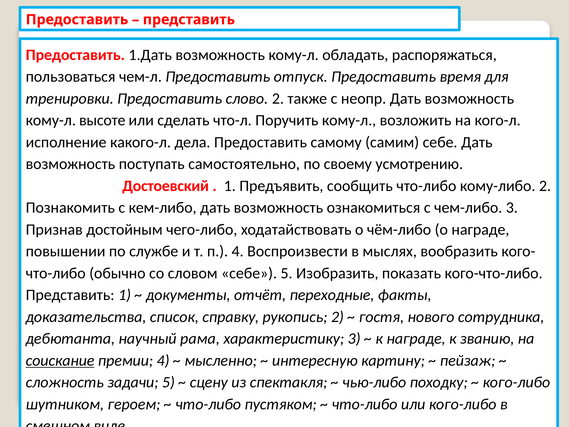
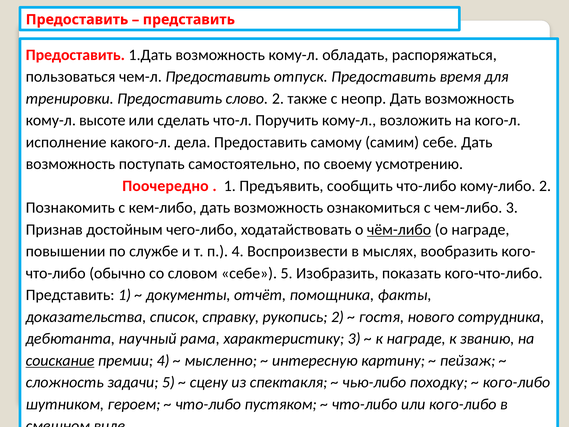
Достоевский: Достоевский -> Поочередно
чём-либо underline: none -> present
переходные: переходные -> помощника
